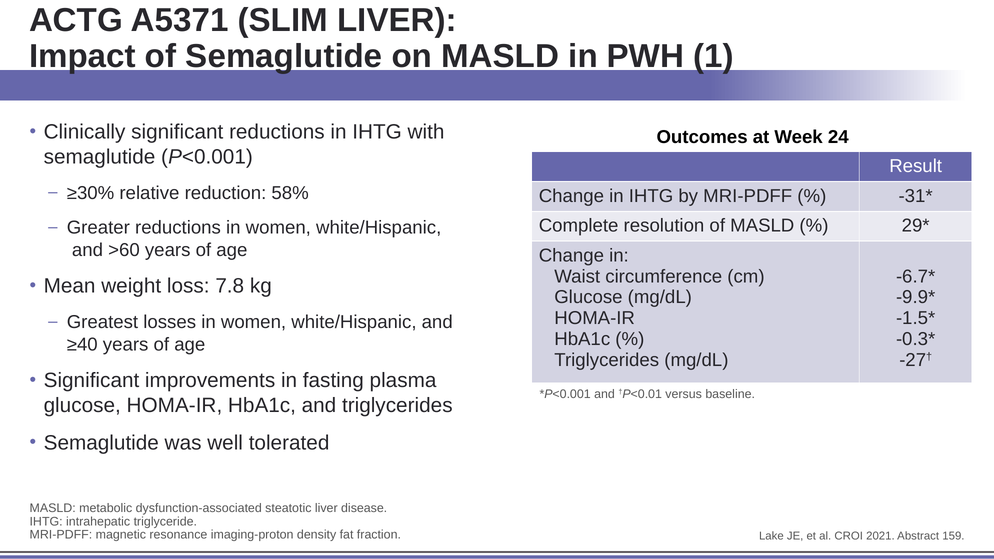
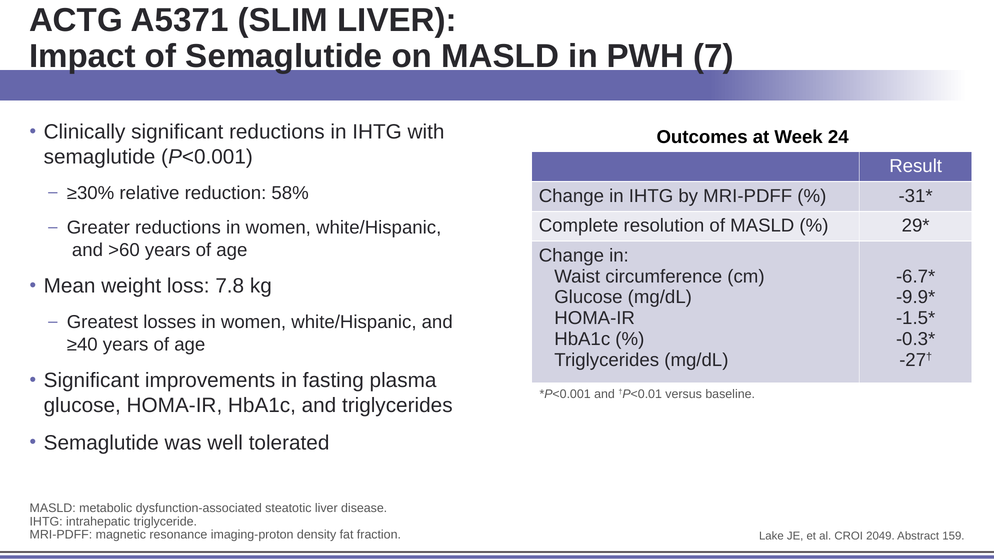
1: 1 -> 7
2021: 2021 -> 2049
